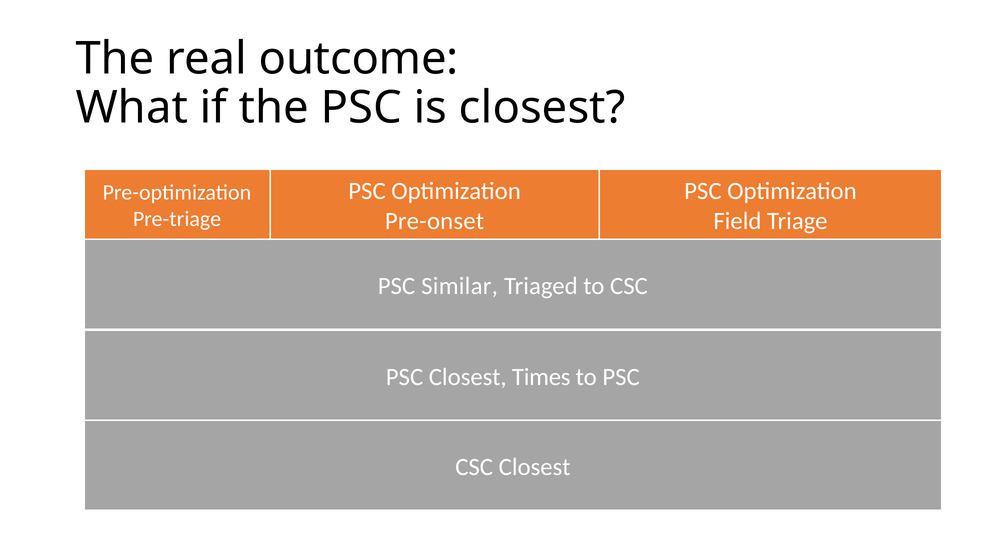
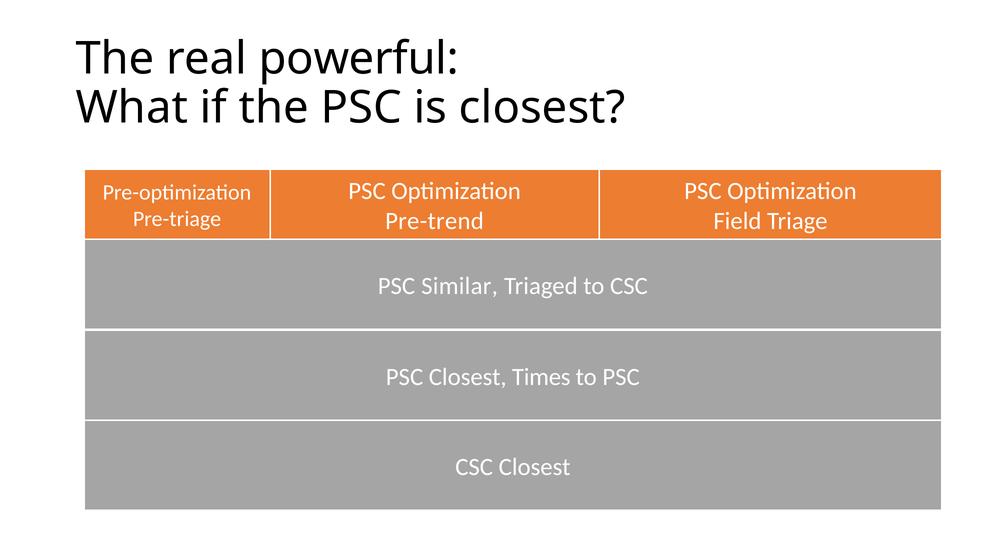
outcome: outcome -> powerful
Pre-onset: Pre-onset -> Pre-trend
